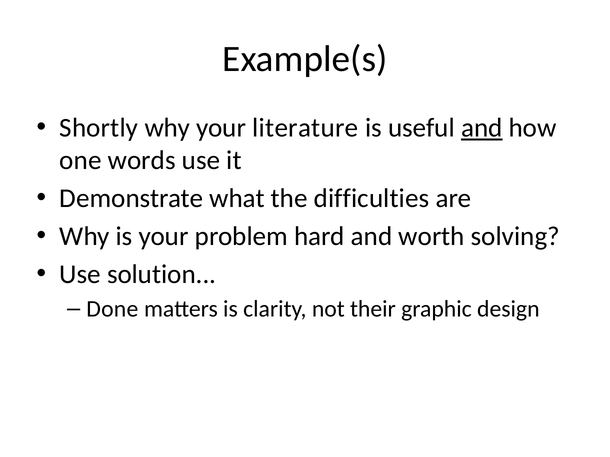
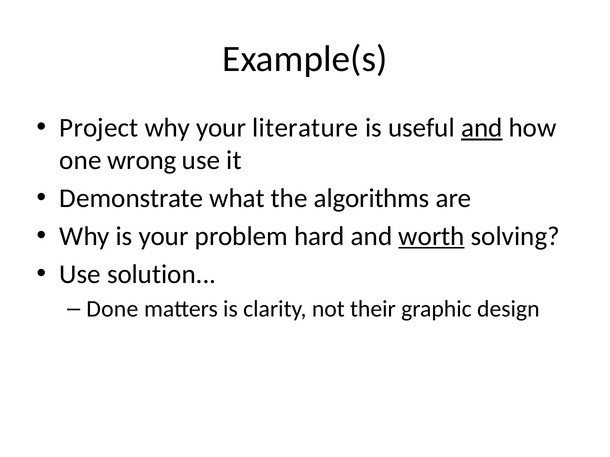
Shortly: Shortly -> Project
words: words -> wrong
difficulties: difficulties -> algorithms
worth underline: none -> present
